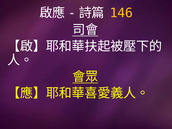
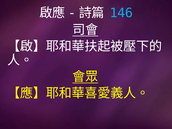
146 colour: yellow -> light blue
